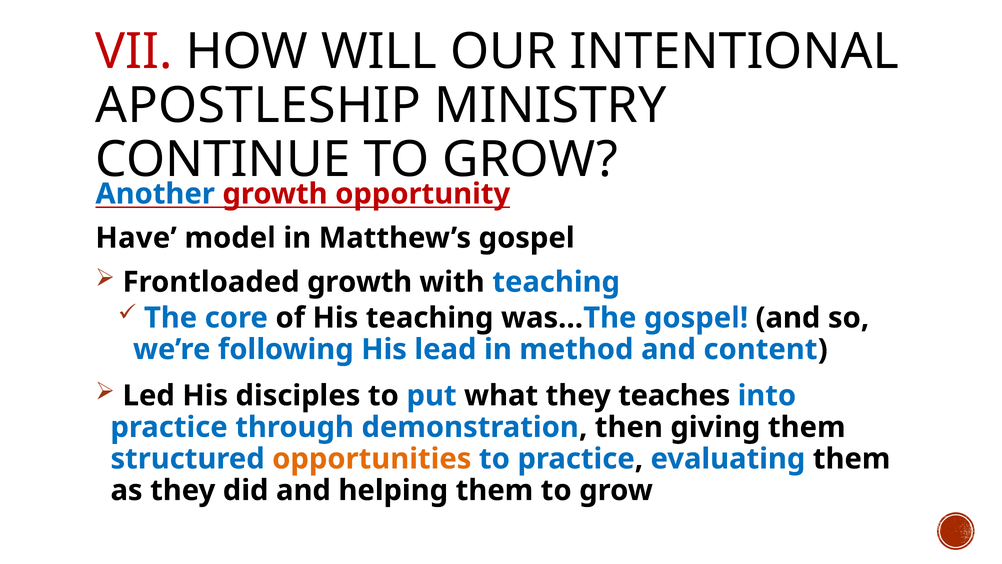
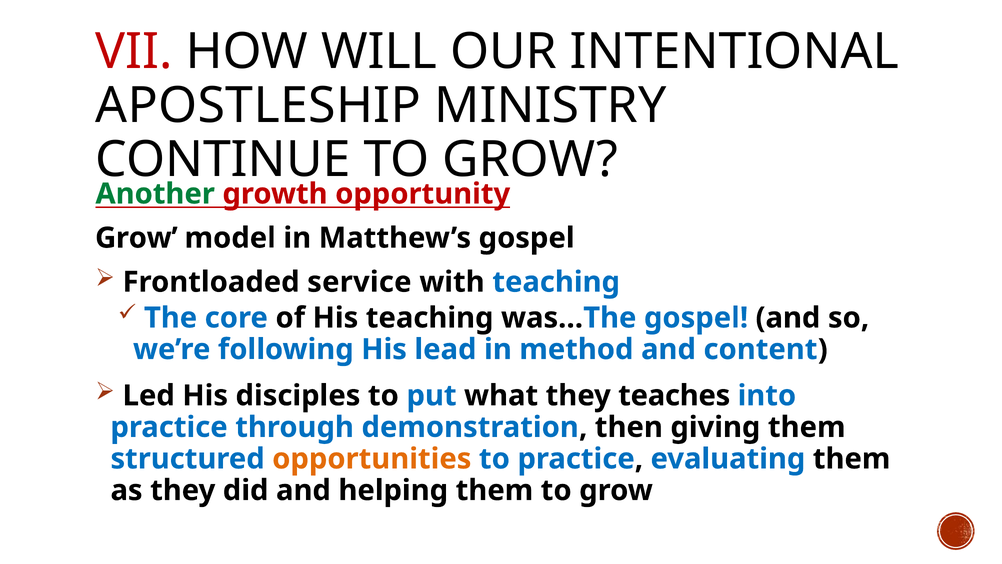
Another colour: blue -> green
Have at (136, 238): Have -> Grow
Frontloaded growth: growth -> service
